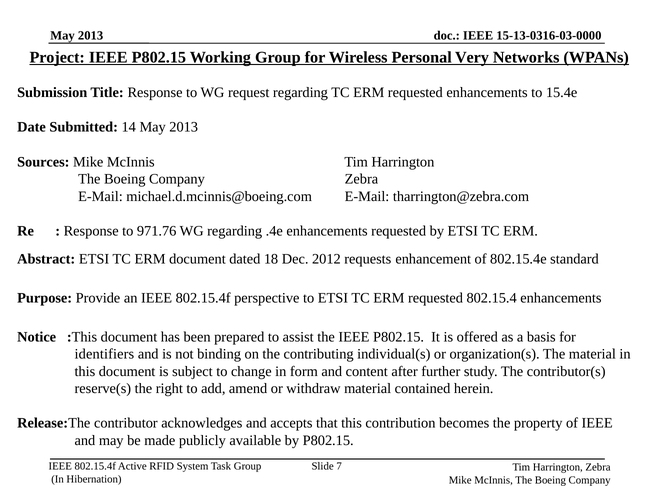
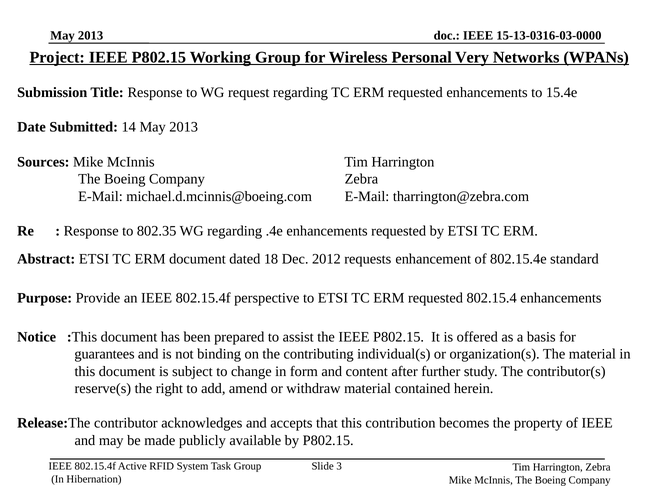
971.76: 971.76 -> 802.35
identifiers: identifiers -> guarantees
7: 7 -> 3
